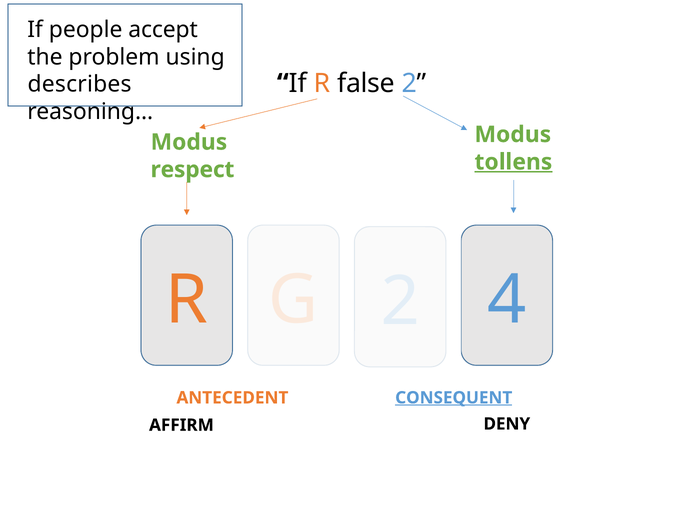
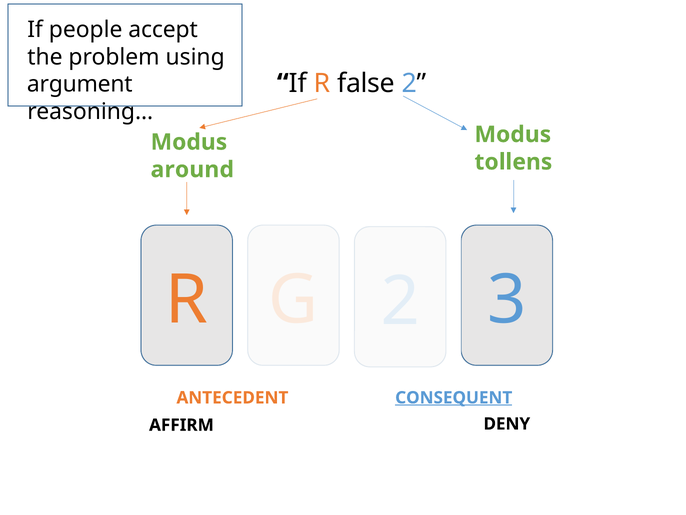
describes: describes -> argument
tollens underline: present -> none
respect: respect -> around
4: 4 -> 3
